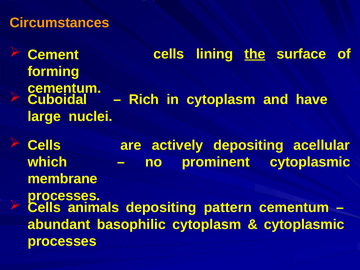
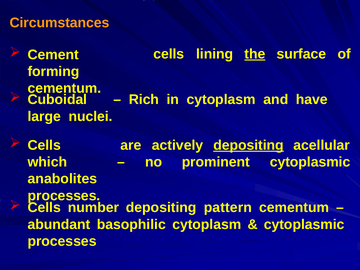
depositing at (248, 145) underline: none -> present
membrane: membrane -> anabolites
animals: animals -> number
